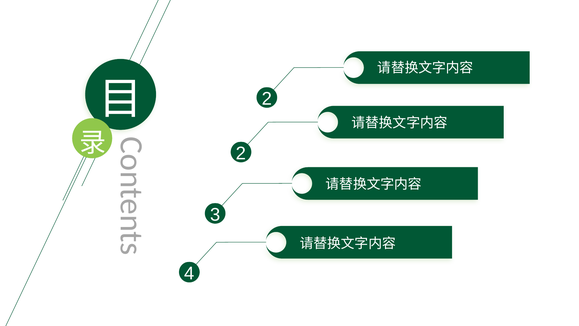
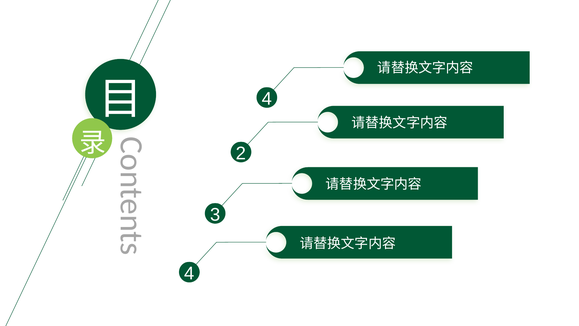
2 at (267, 99): 2 -> 4
